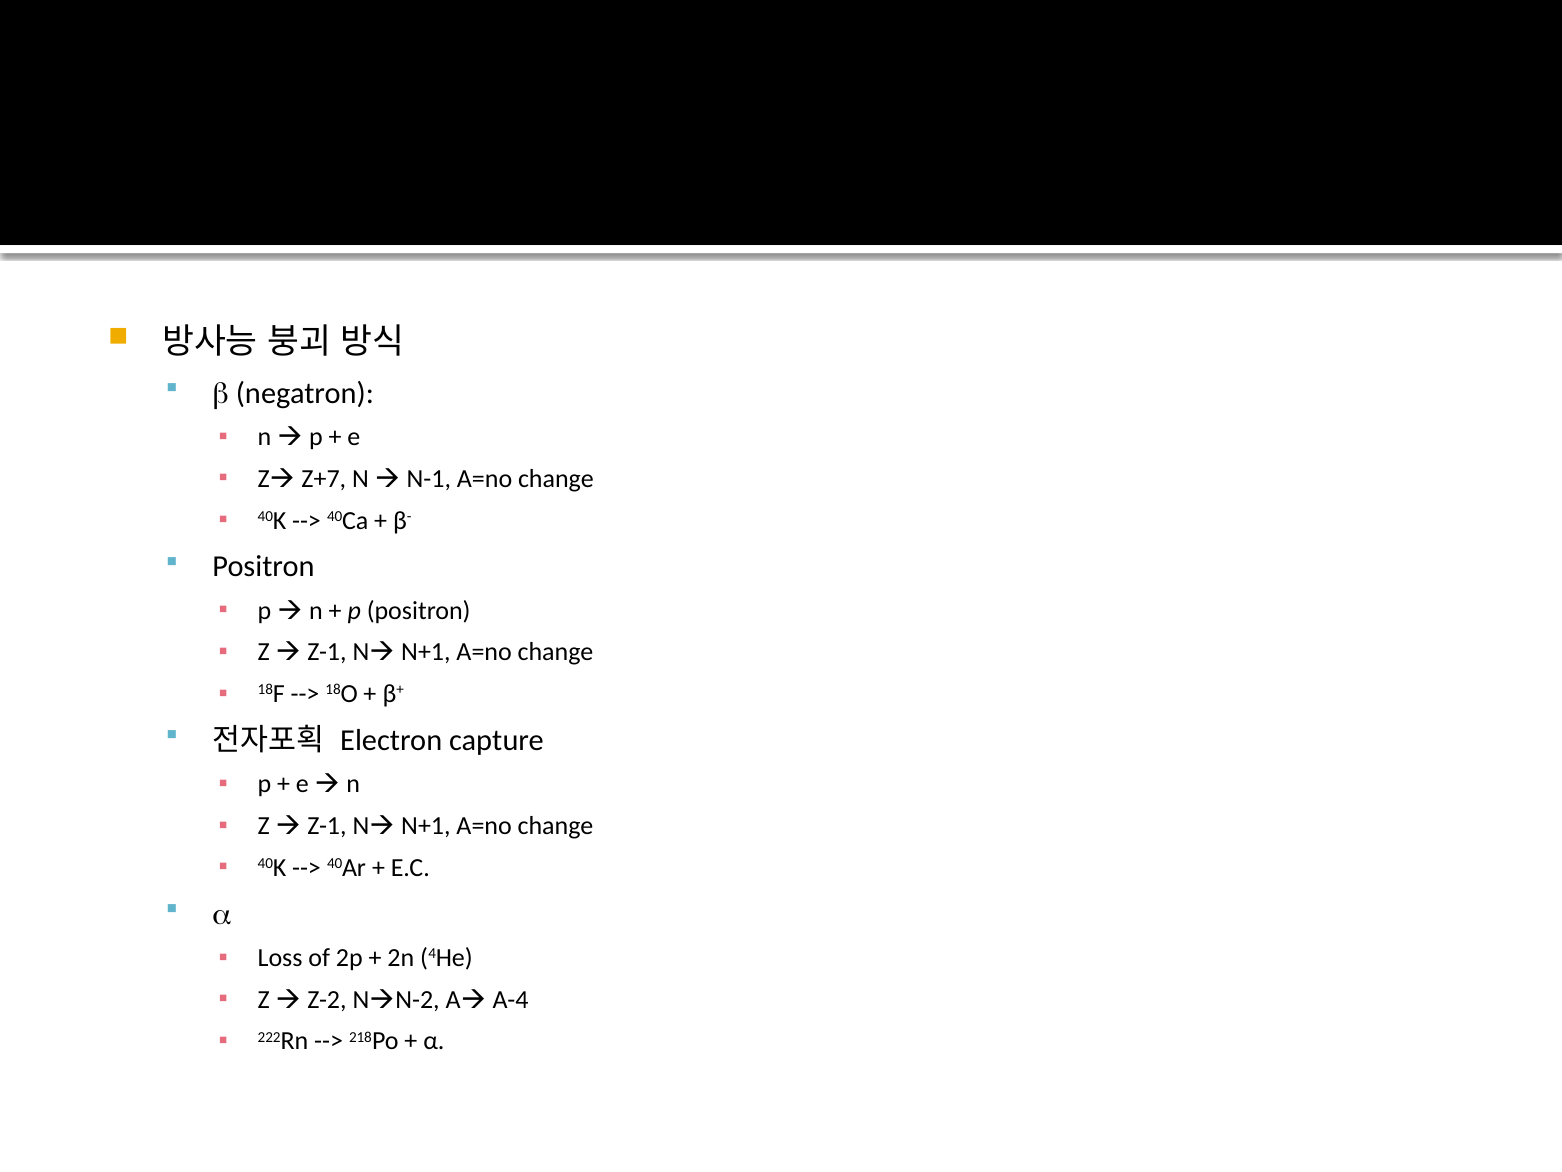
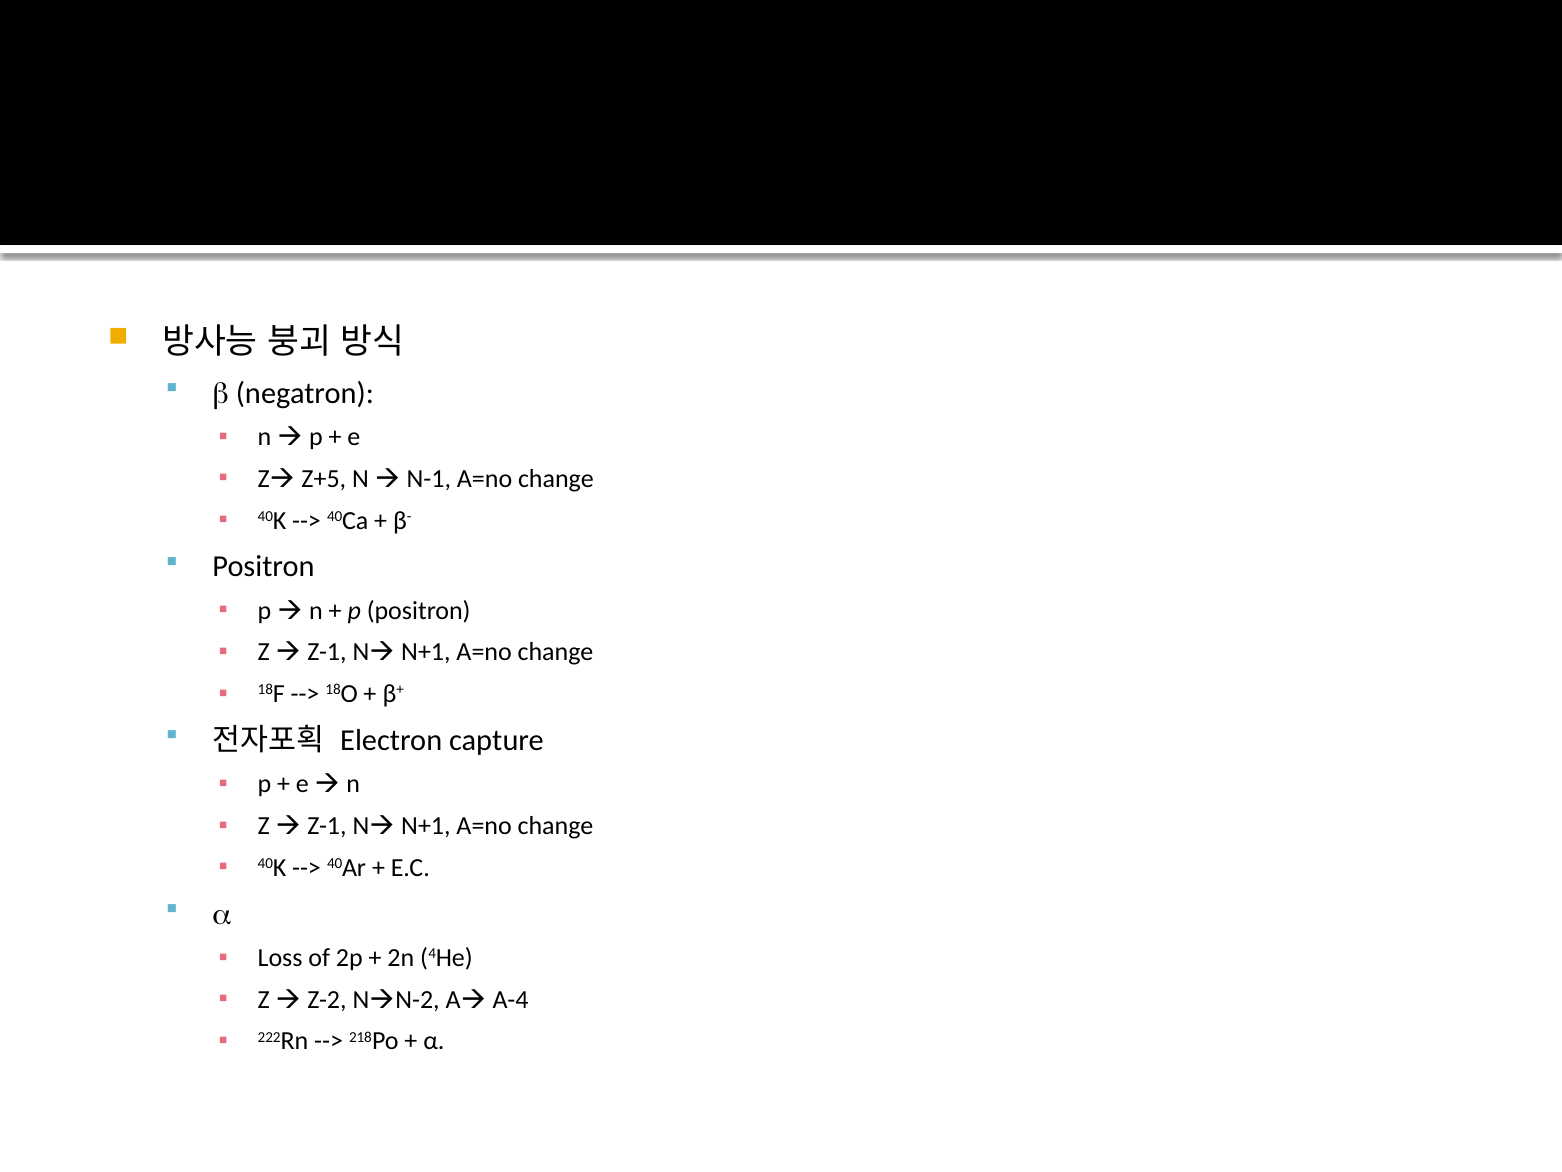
Z+7: Z+7 -> Z+5
